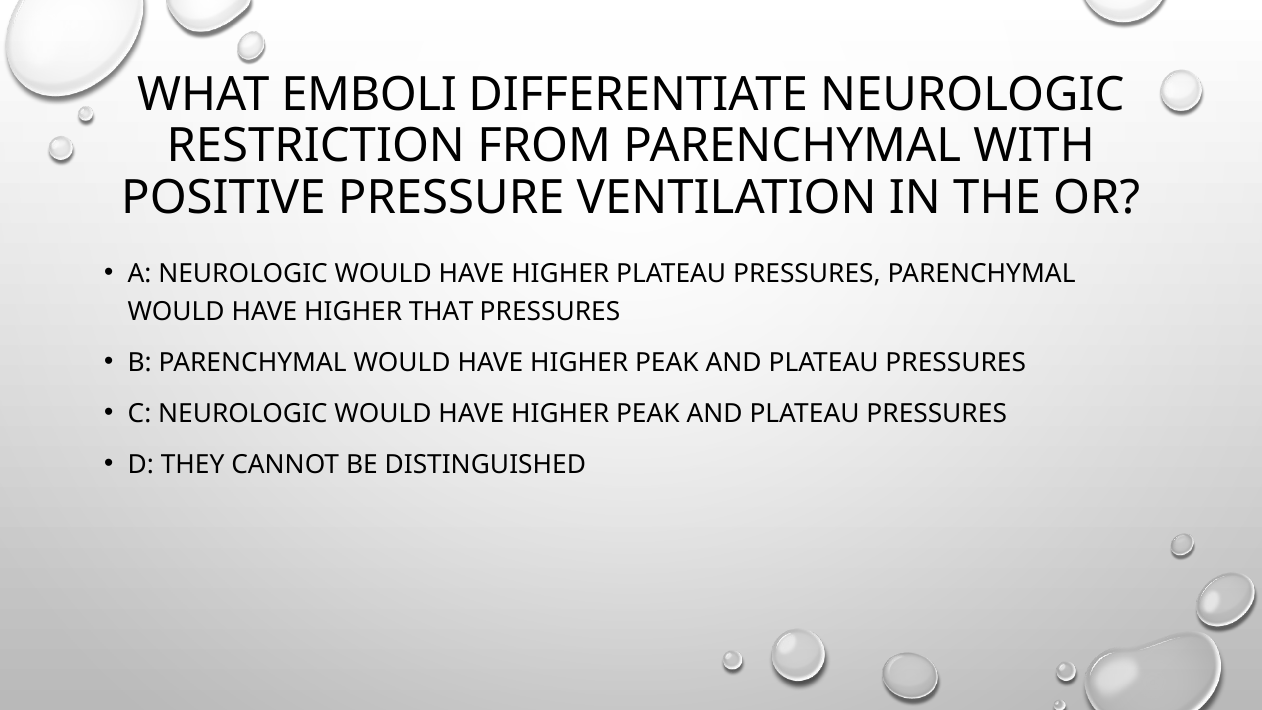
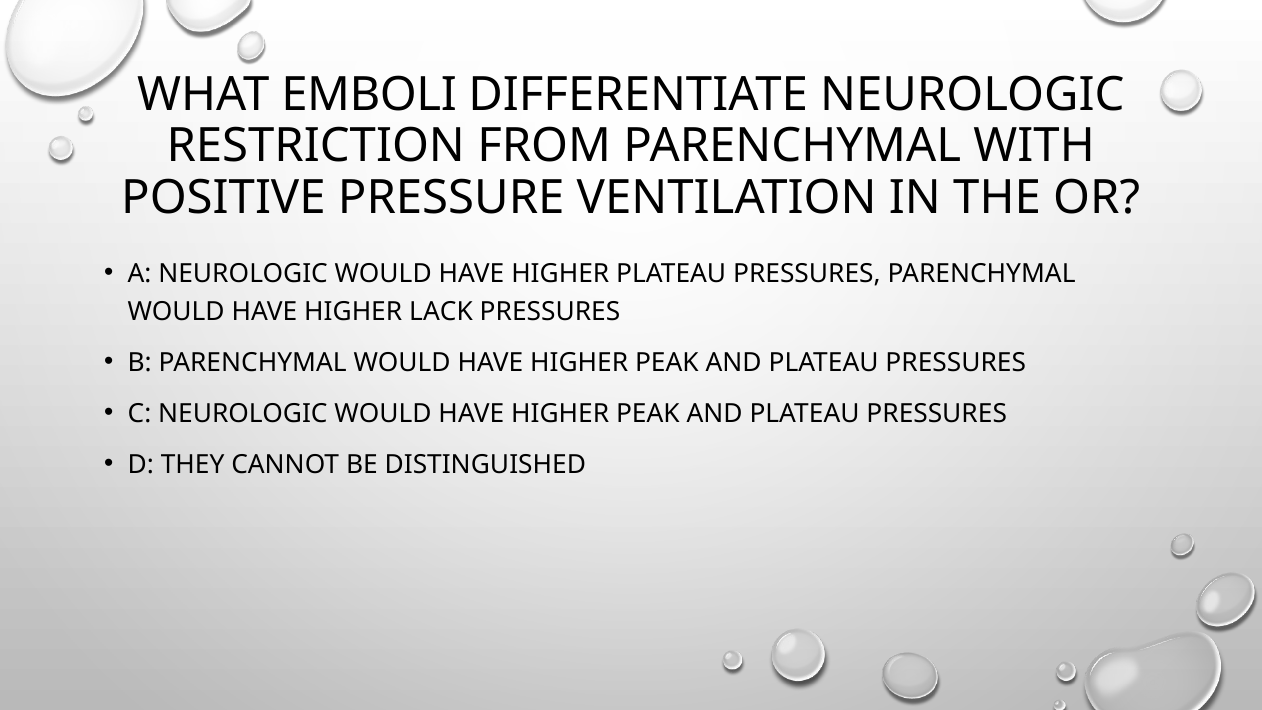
THAT: THAT -> LACK
